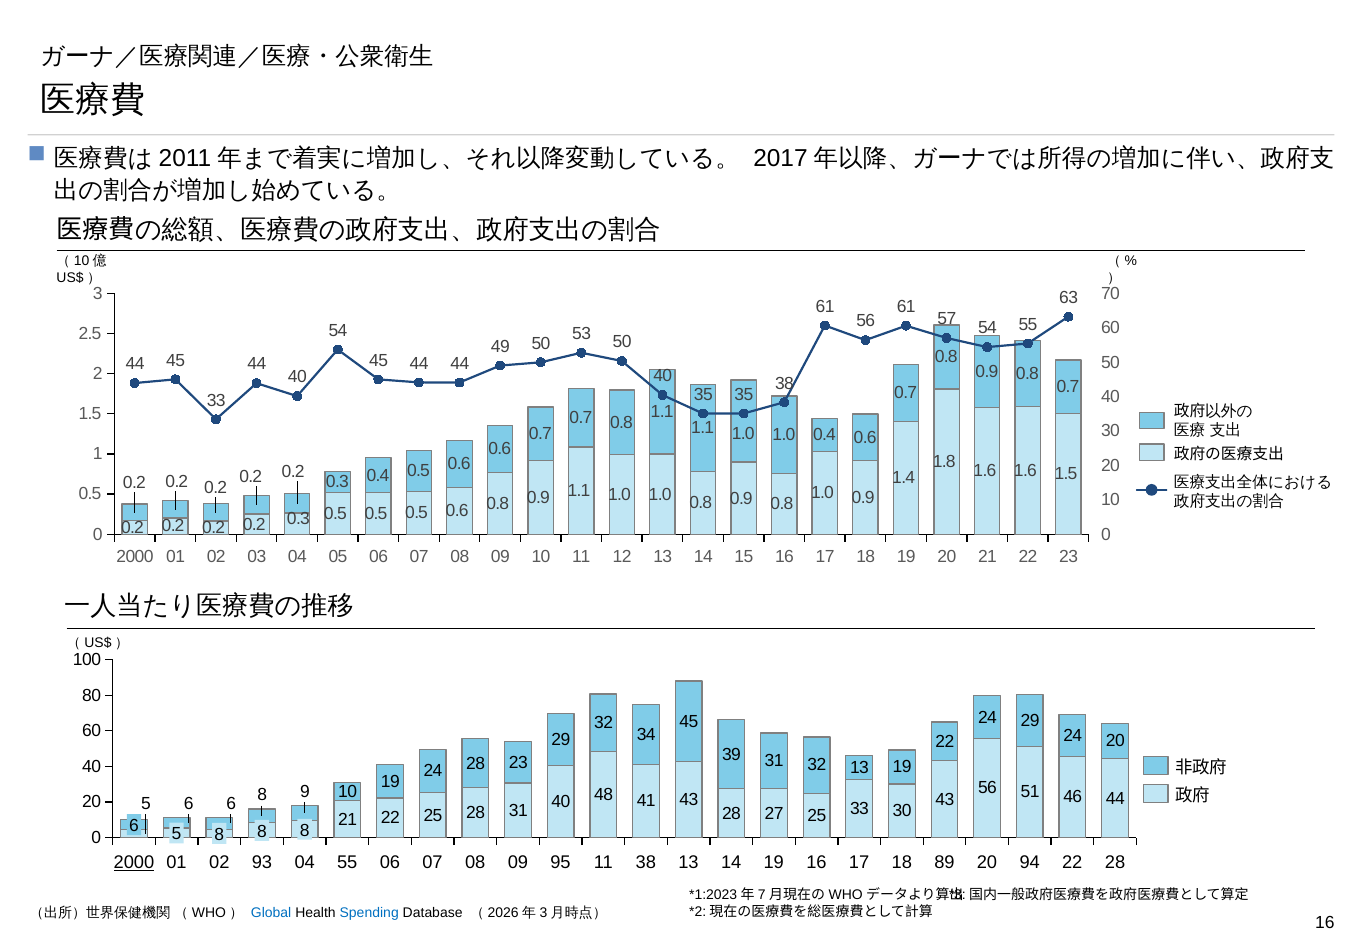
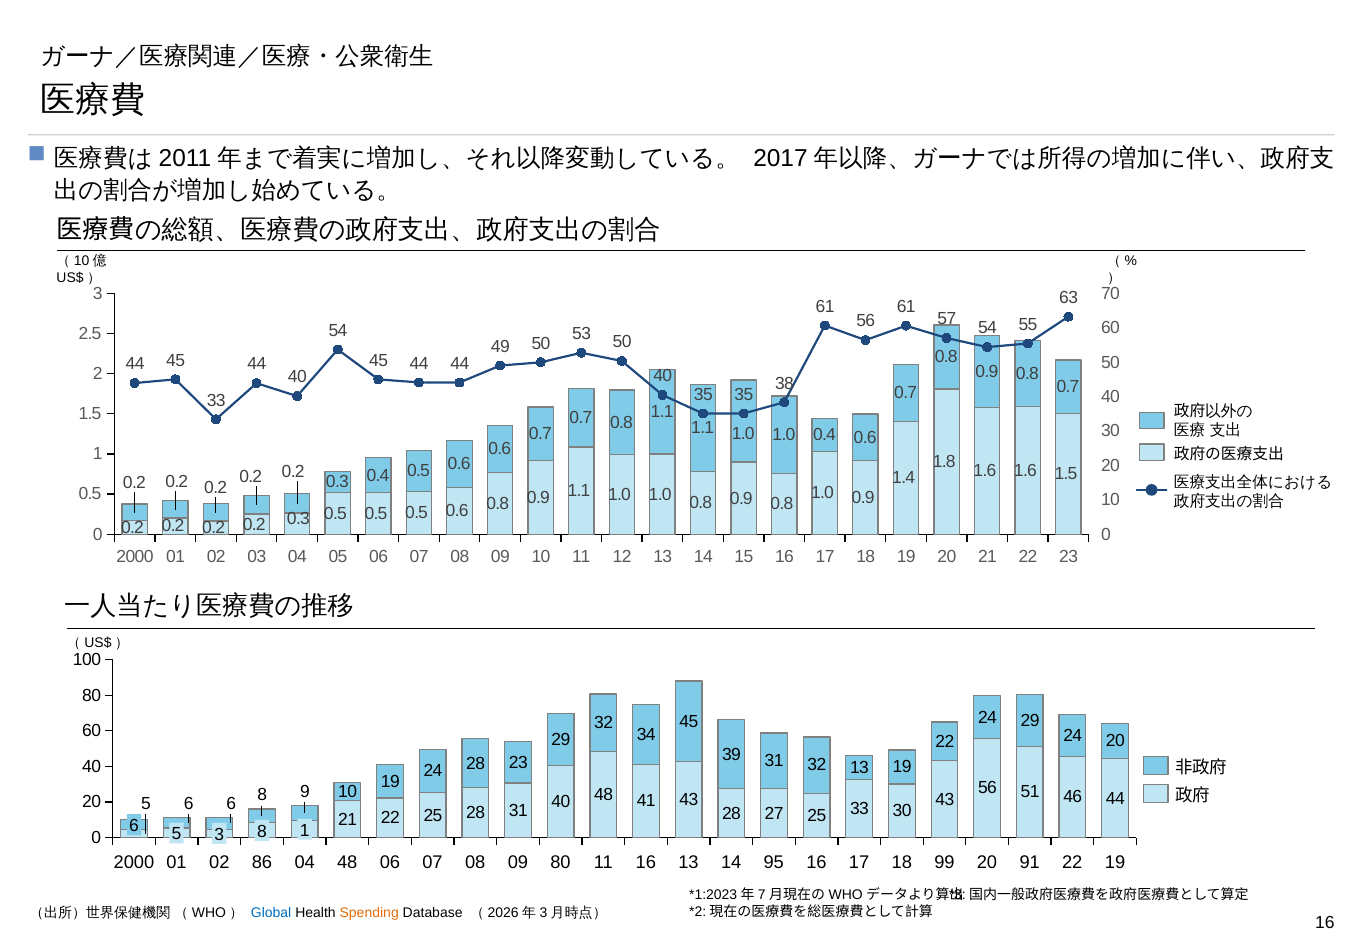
5 8: 8 -> 3
8 at (305, 830): 8 -> 1
2000 at (134, 862) underline: present -> none
93: 93 -> 86
04 55: 55 -> 48
09 95: 95 -> 80
11 38: 38 -> 16
14 19: 19 -> 95
89: 89 -> 99
94: 94 -> 91
22 28: 28 -> 19
Spending colour: blue -> orange
